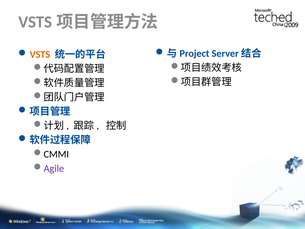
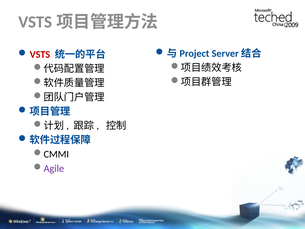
VSTS colour: orange -> red
